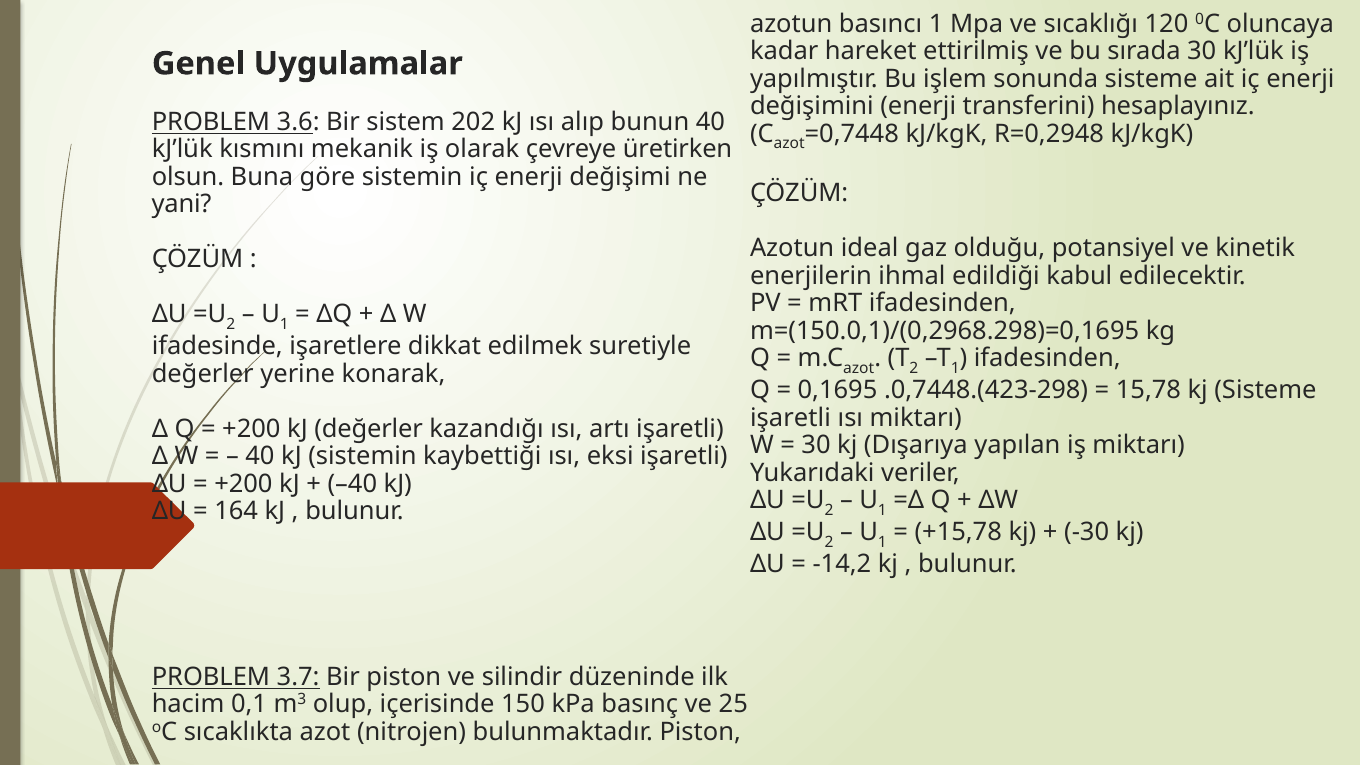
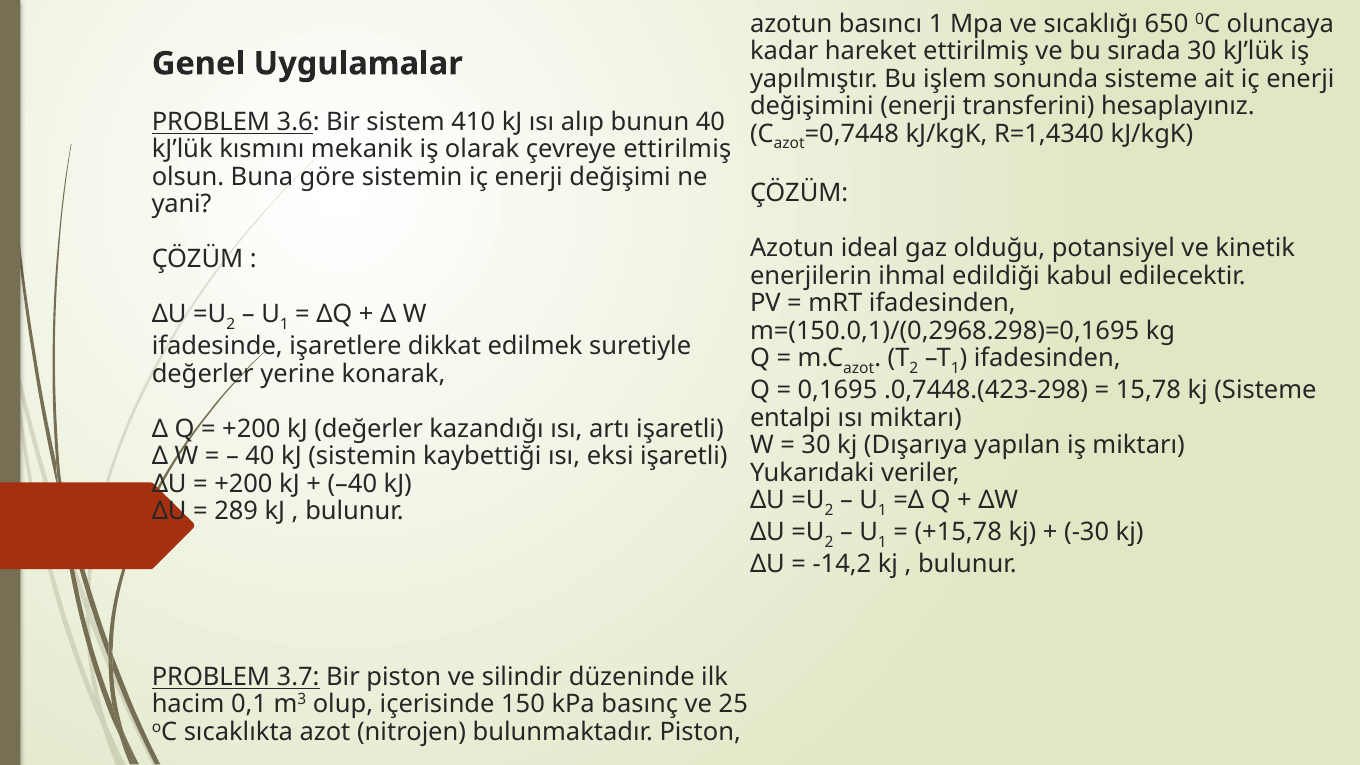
120: 120 -> 650
202: 202 -> 410
R=0,2948: R=0,2948 -> R=1,4340
çevreye üretirken: üretirken -> ettirilmiş
işaretli at (790, 418): işaretli -> entalpi
164: 164 -> 289
